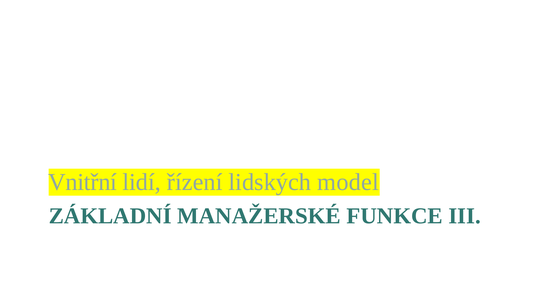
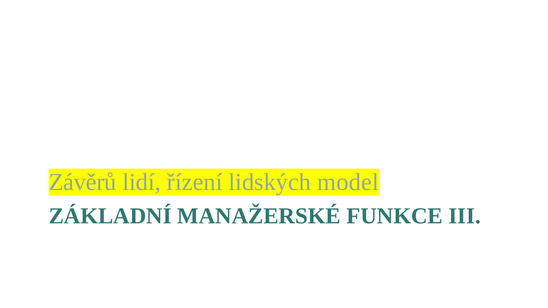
Vnitřní: Vnitřní -> Závěrů
